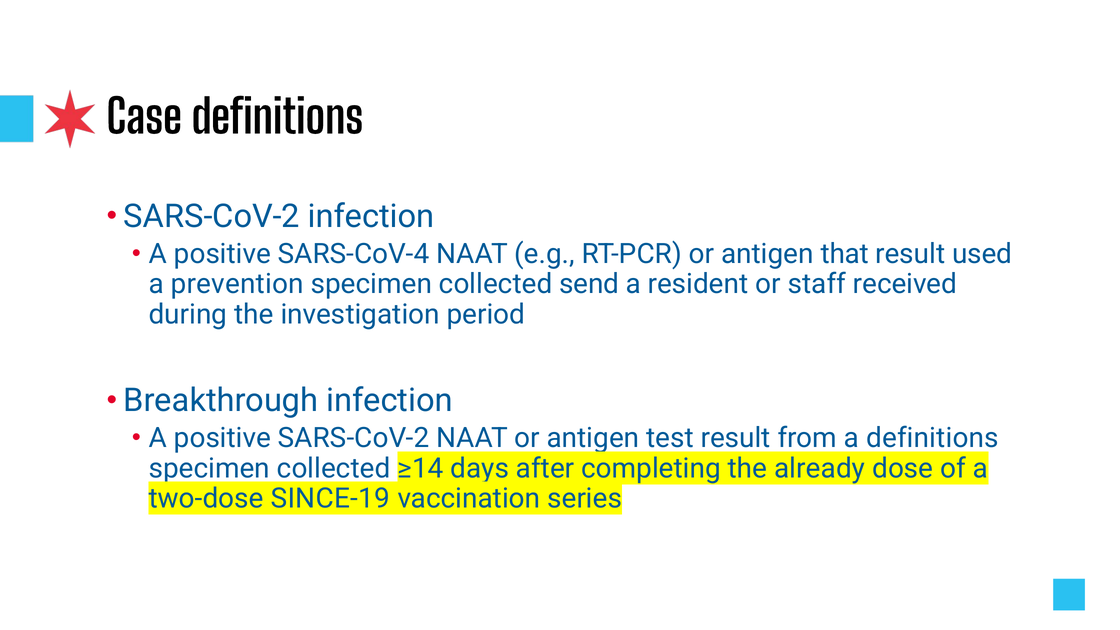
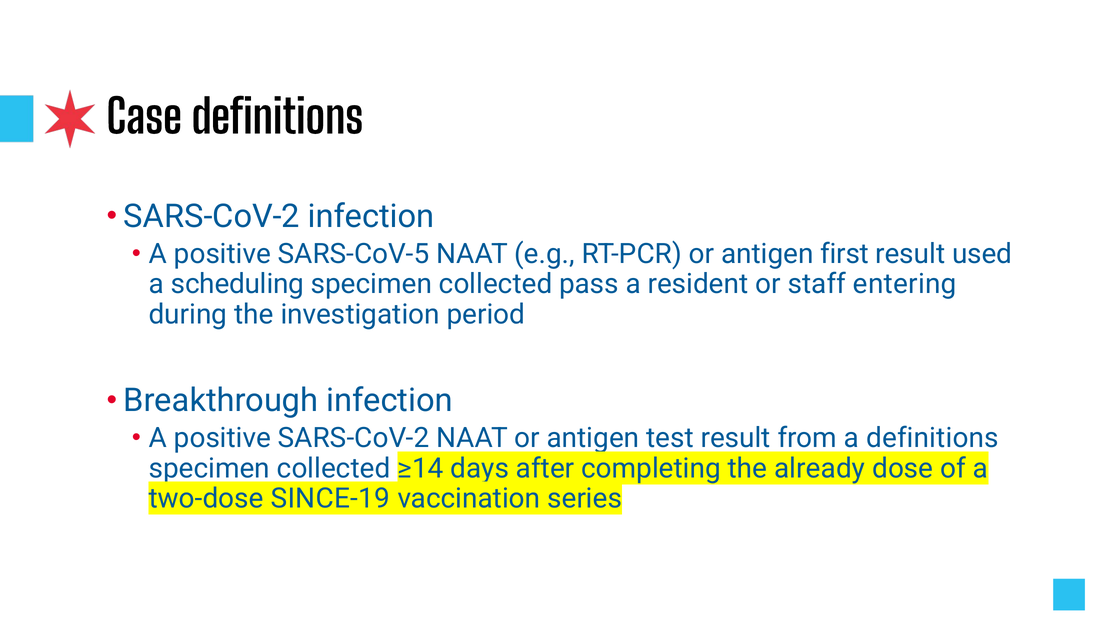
SARS-CoV-4: SARS-CoV-4 -> SARS-CoV-5
that: that -> first
prevention: prevention -> scheduling
send: send -> pass
received: received -> entering
